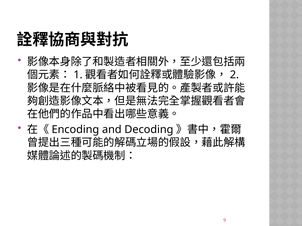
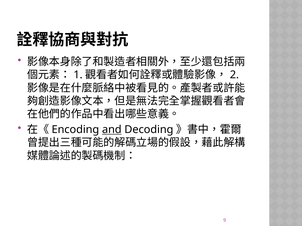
and underline: none -> present
